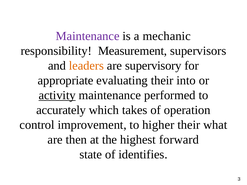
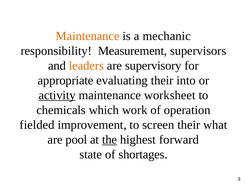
Maintenance at (88, 36) colour: purple -> orange
performed: performed -> worksheet
accurately: accurately -> chemicals
takes: takes -> work
control: control -> fielded
higher: higher -> screen
then: then -> pool
the underline: none -> present
identifies: identifies -> shortages
